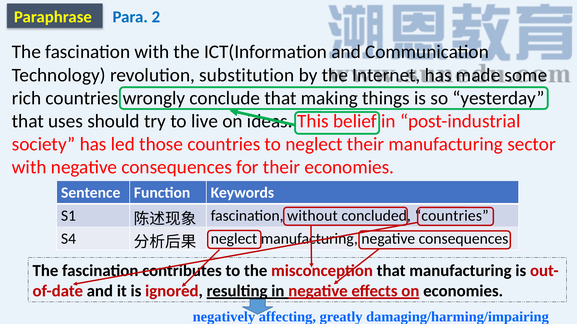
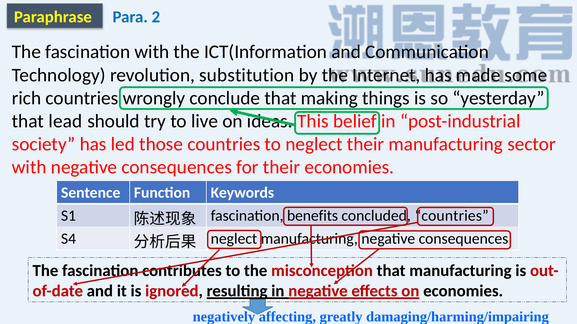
uses: uses -> lead
without: without -> benefits
